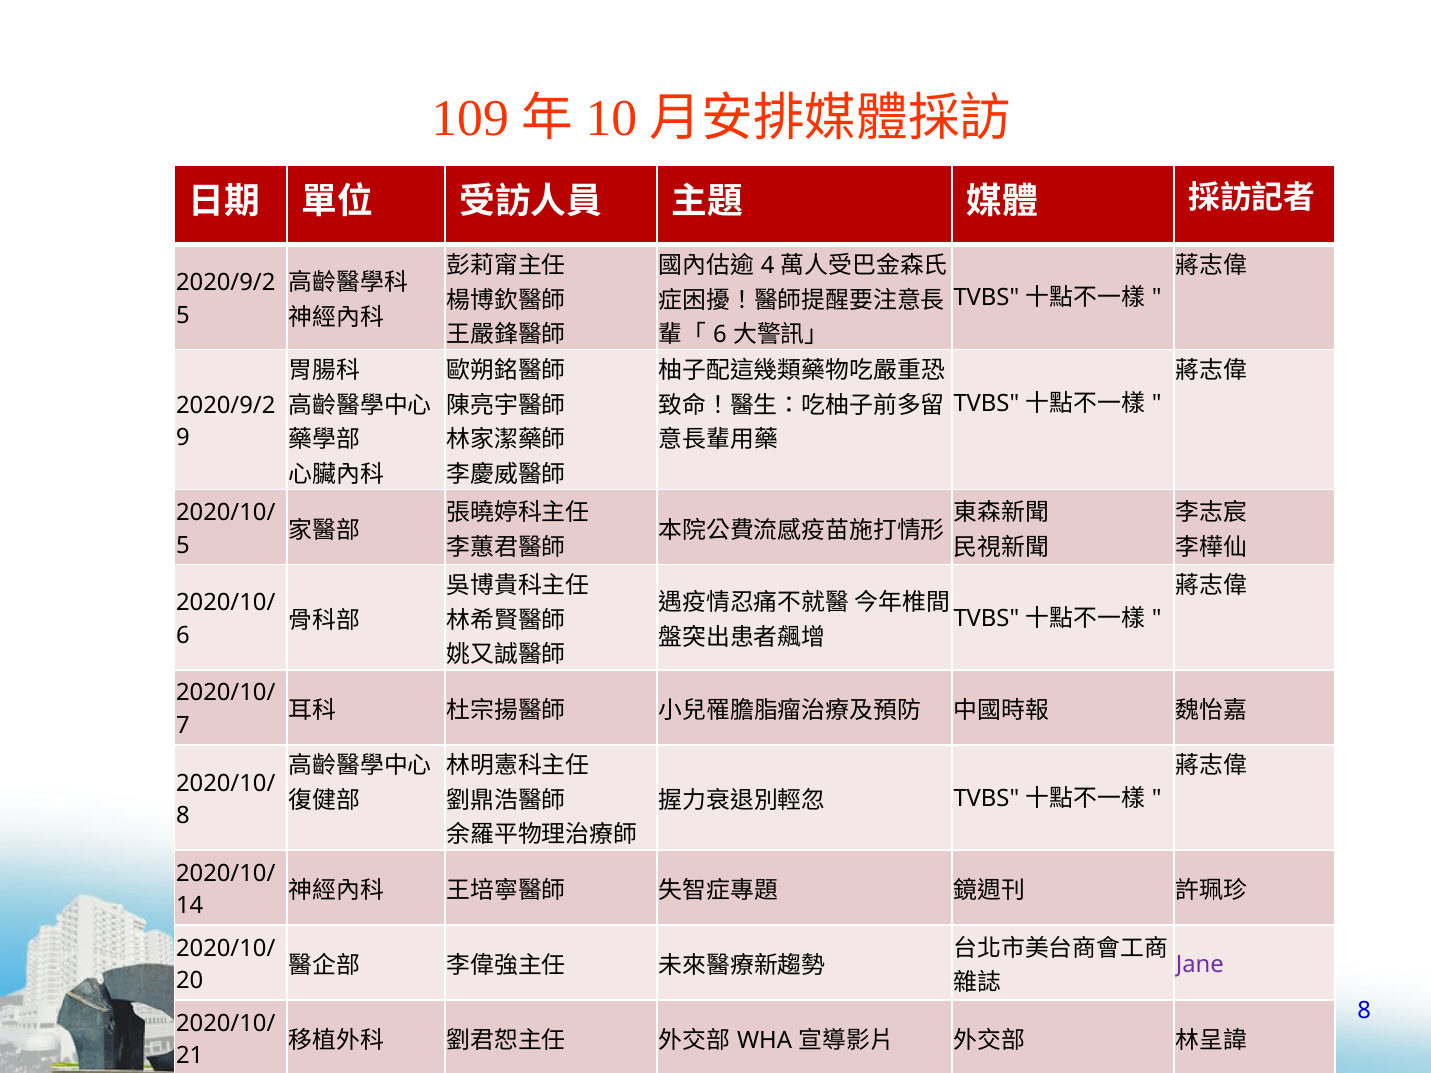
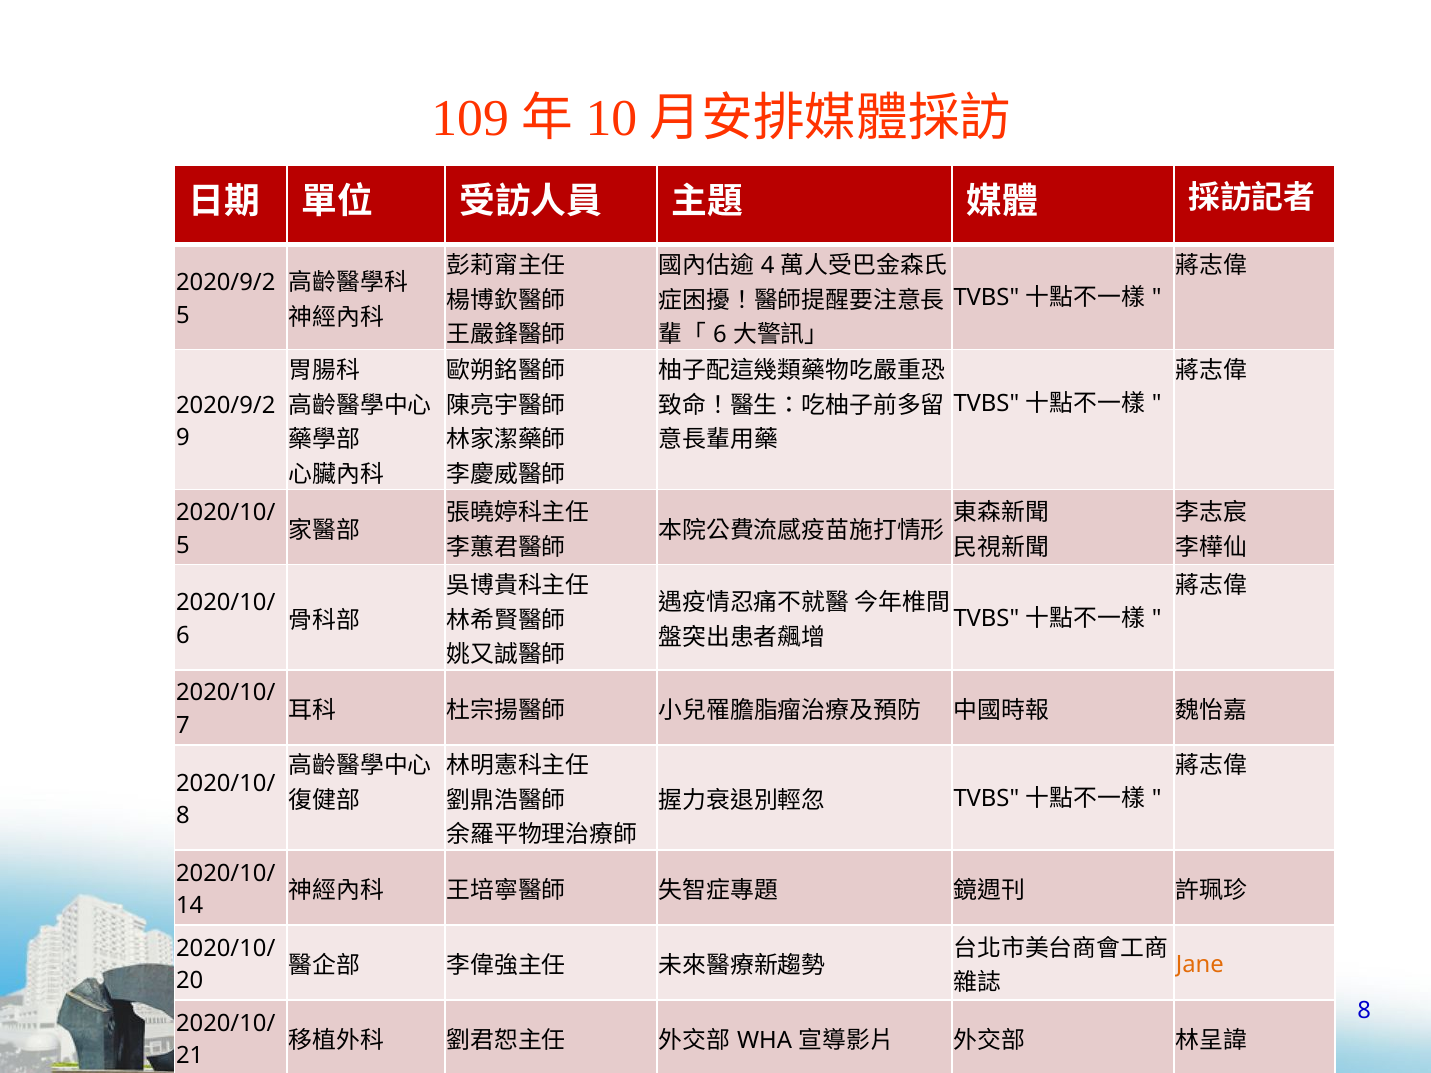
Jane colour: purple -> orange
